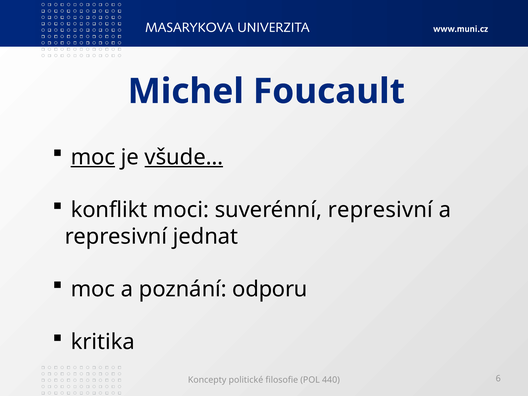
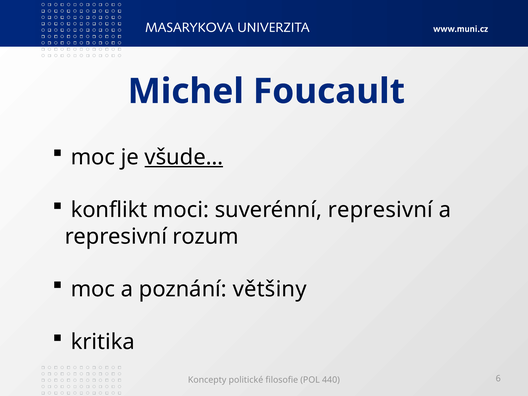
moc at (93, 157) underline: present -> none
jednat: jednat -> rozum
odporu: odporu -> většiny
